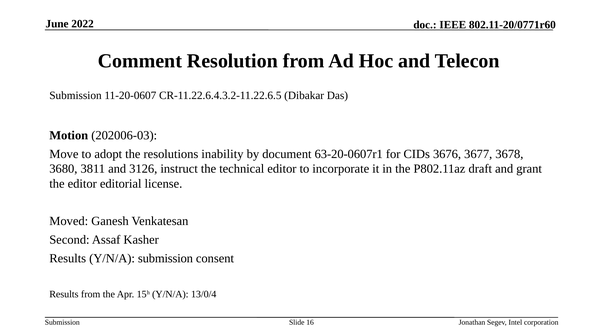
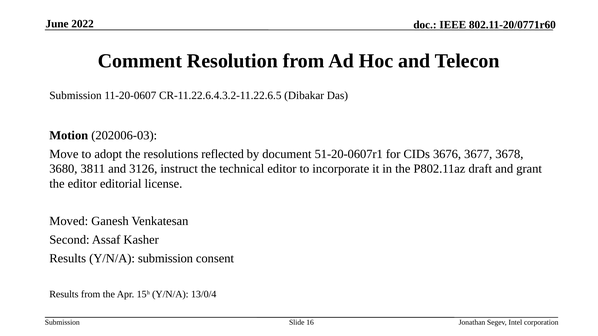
inability: inability -> reflected
63-20-0607r1: 63-20-0607r1 -> 51-20-0607r1
